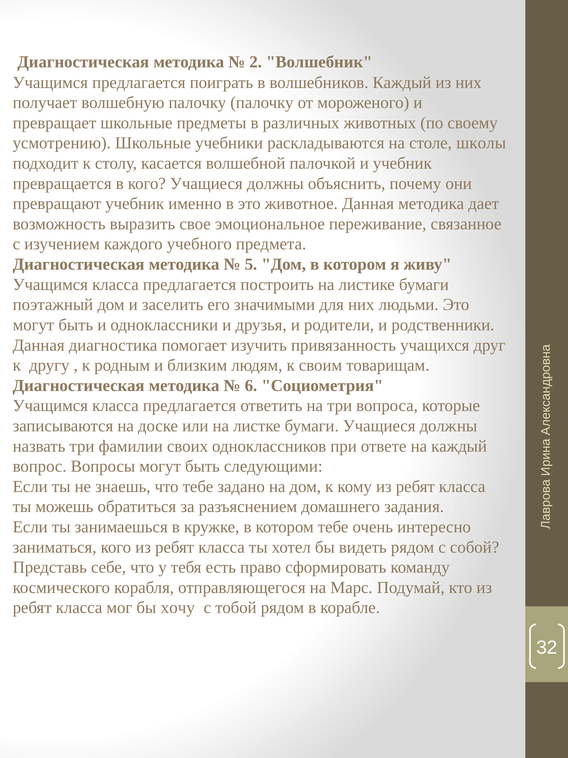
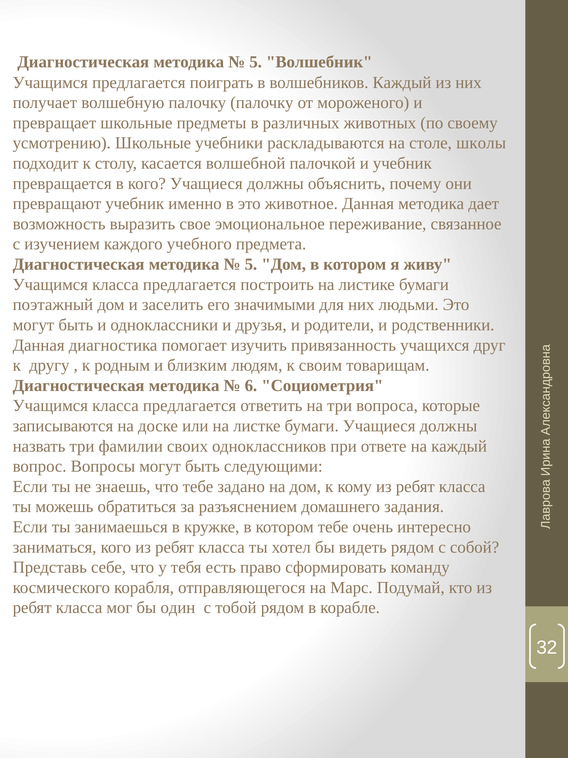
2 at (256, 62): 2 -> 5
хочу: хочу -> один
